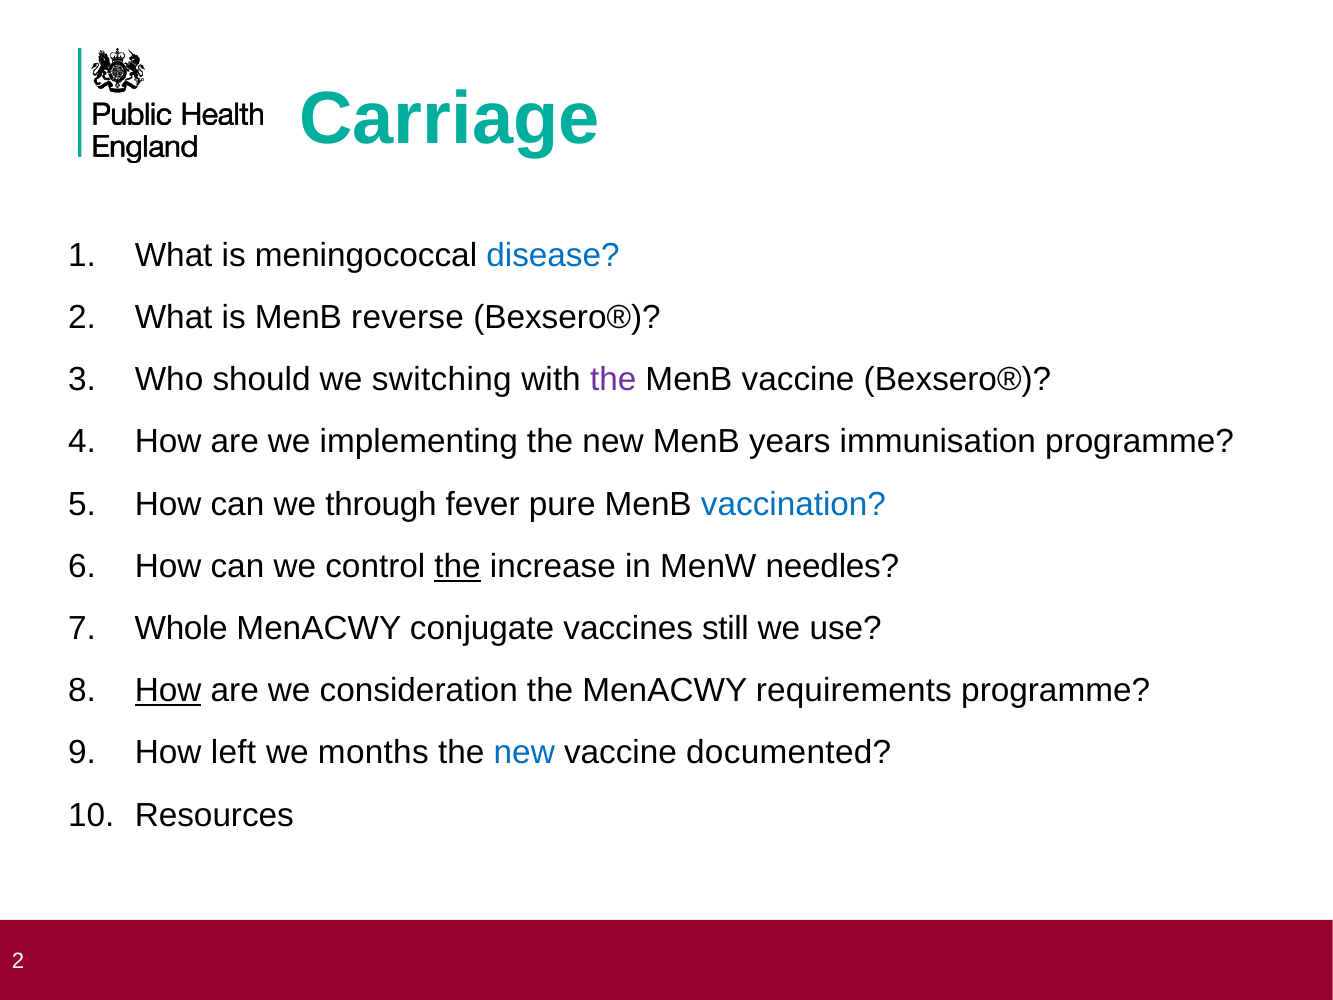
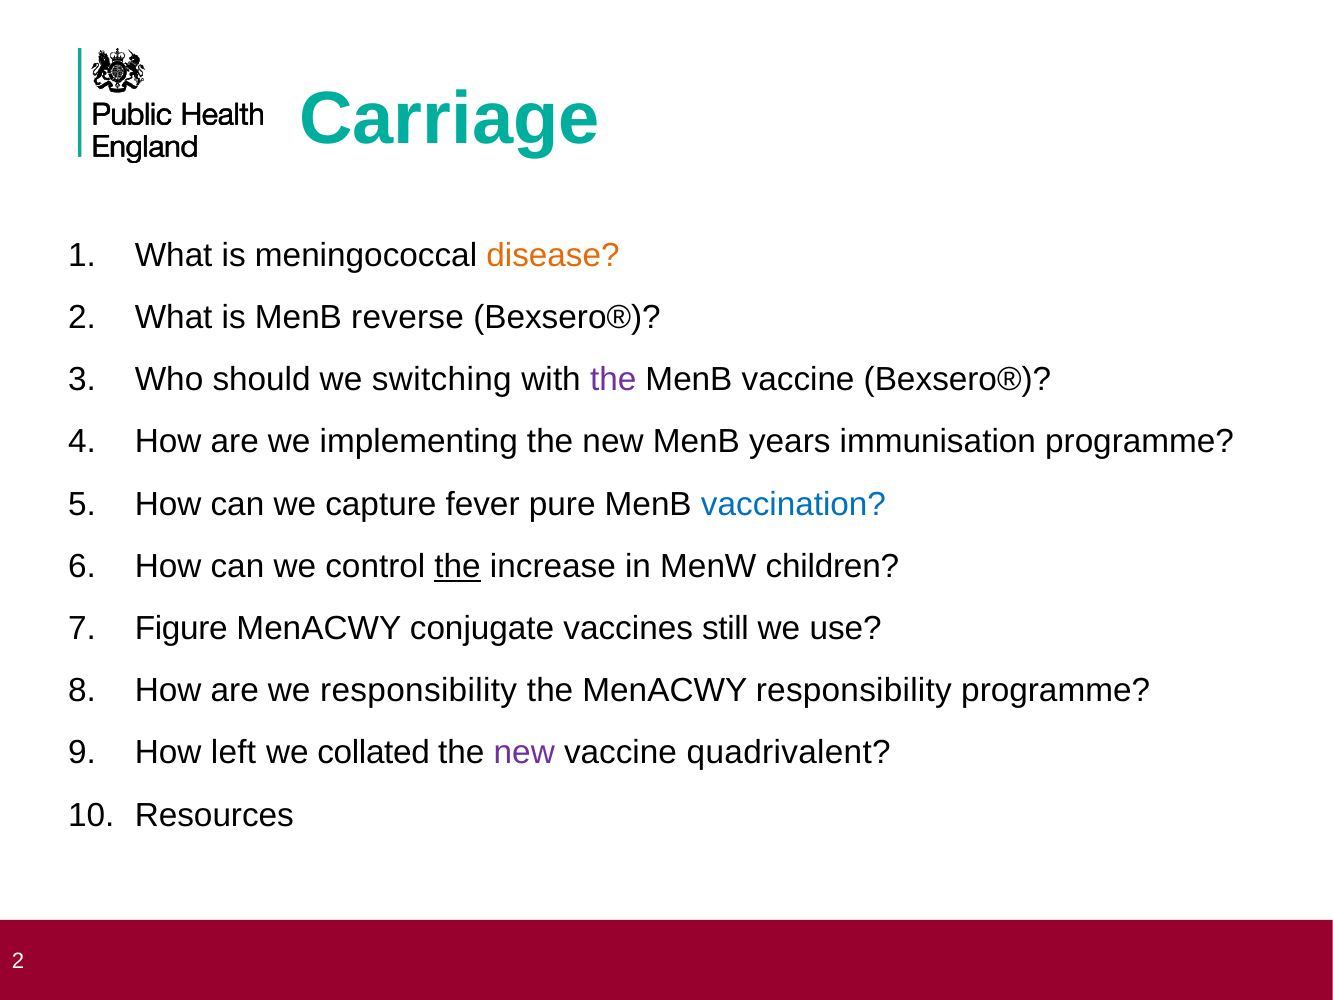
disease colour: blue -> orange
through: through -> capture
needles: needles -> children
Whole: Whole -> Figure
How at (168, 690) underline: present -> none
we consideration: consideration -> responsibility
MenACWY requirements: requirements -> responsibility
months: months -> collated
new at (524, 753) colour: blue -> purple
documented: documented -> quadrivalent
